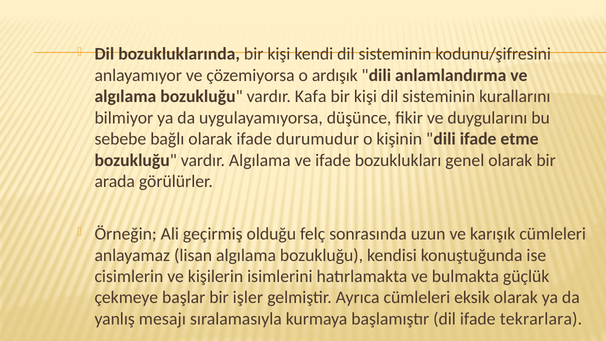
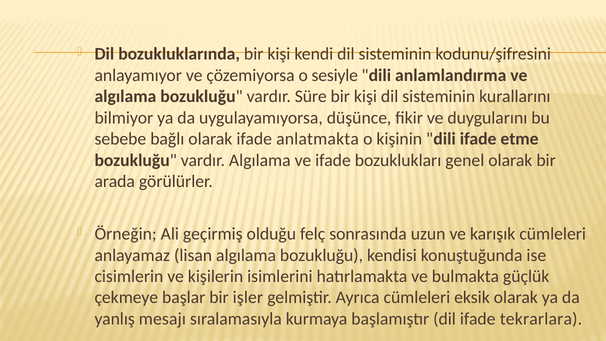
ardışık: ardışık -> sesiyle
Kafa: Kafa -> Süre
durumudur: durumudur -> anlatmakta
